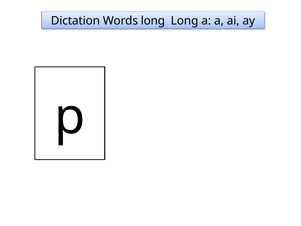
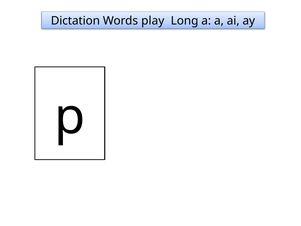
Words long: long -> play
